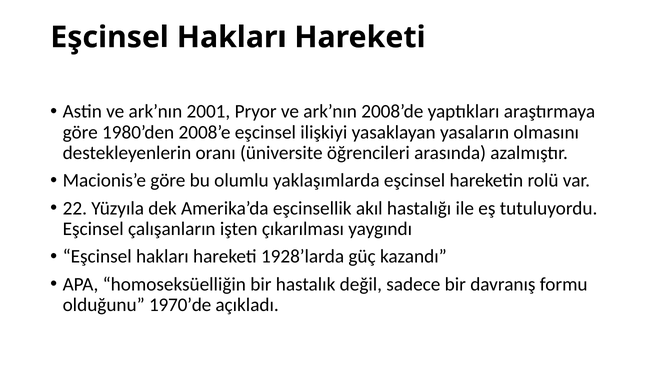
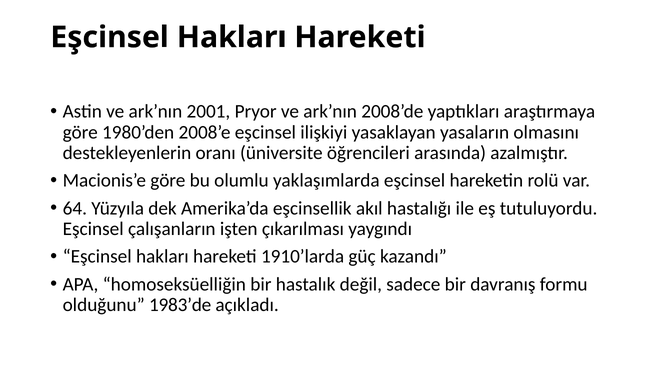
22: 22 -> 64
1928’larda: 1928’larda -> 1910’larda
1970’de: 1970’de -> 1983’de
